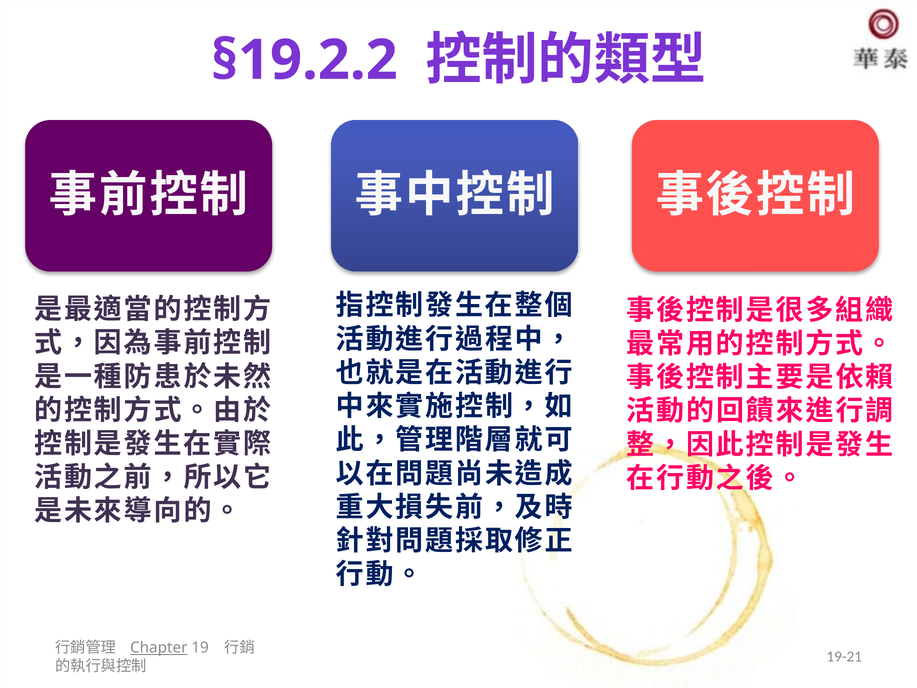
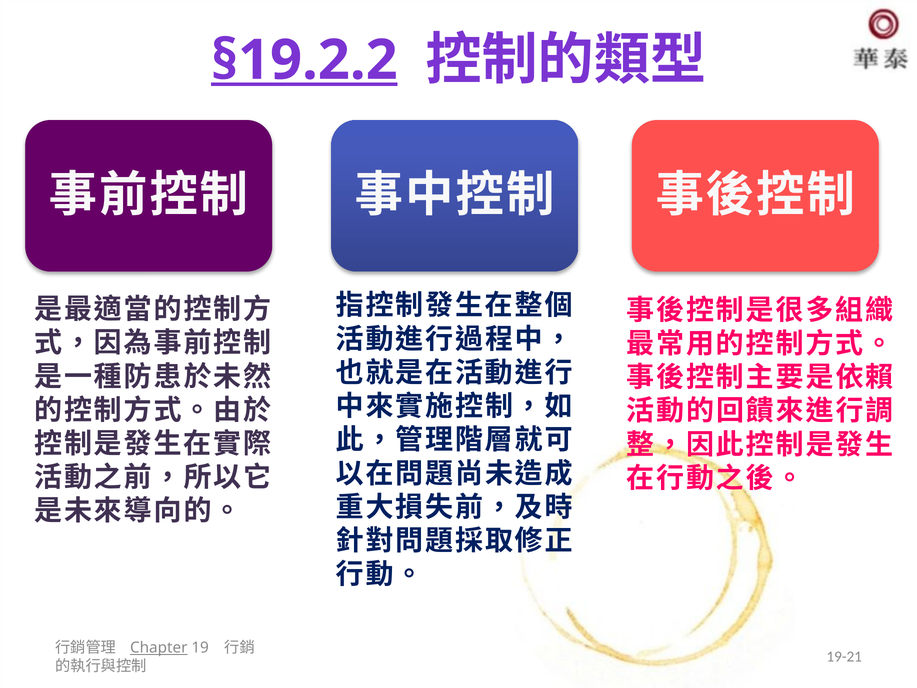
§19.2.2 underline: none -> present
